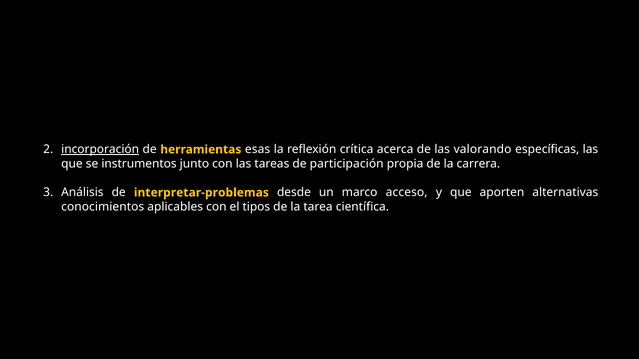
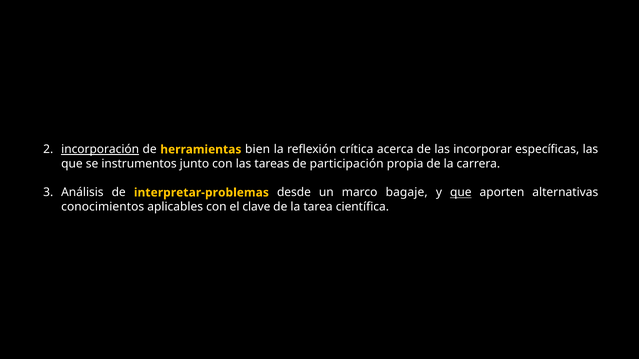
esas: esas -> bien
valorando: valorando -> incorporar
acceso: acceso -> bagaje
que at (461, 193) underline: none -> present
tipos: tipos -> clave
